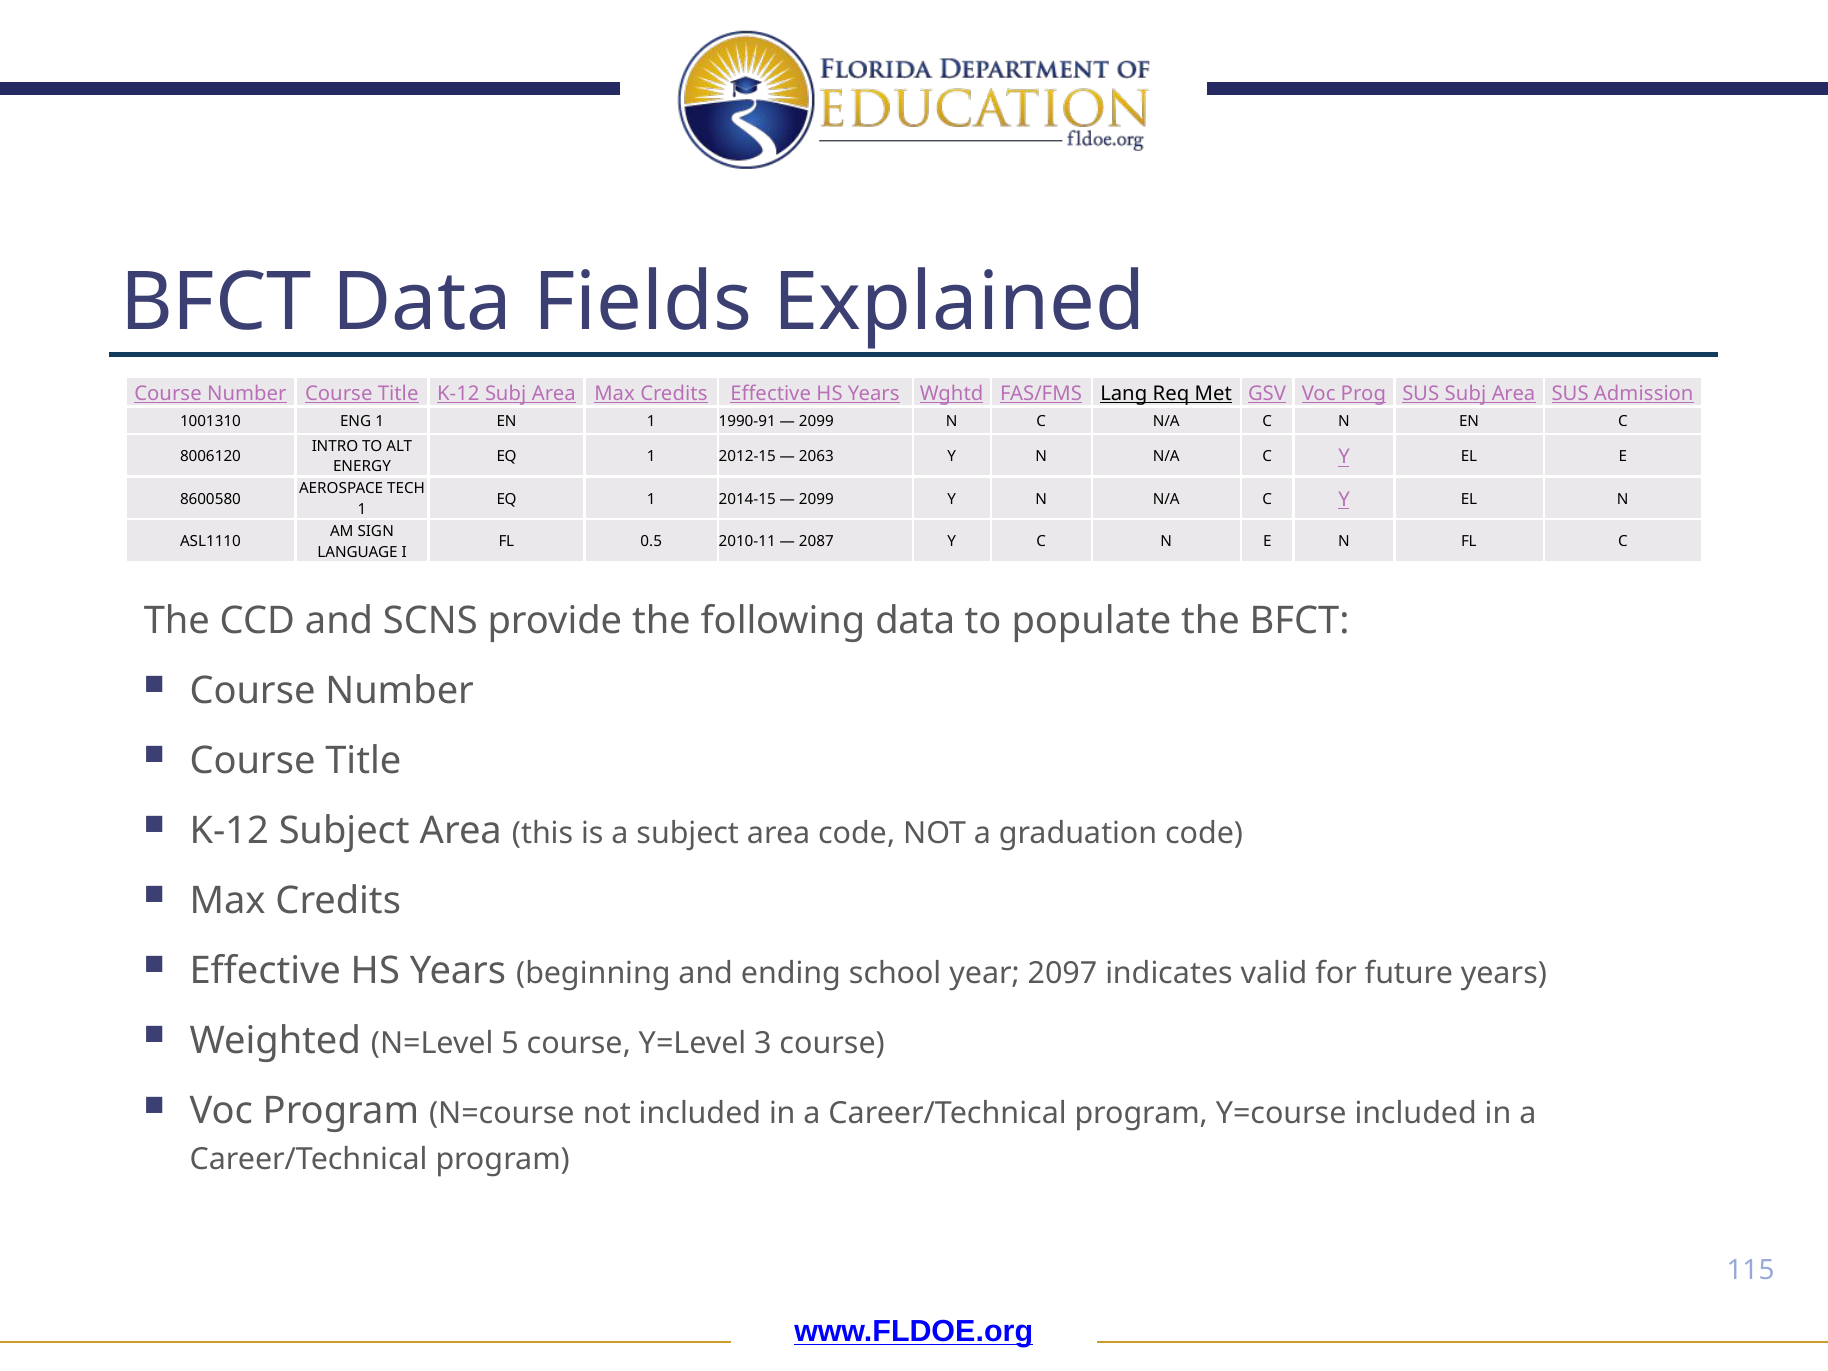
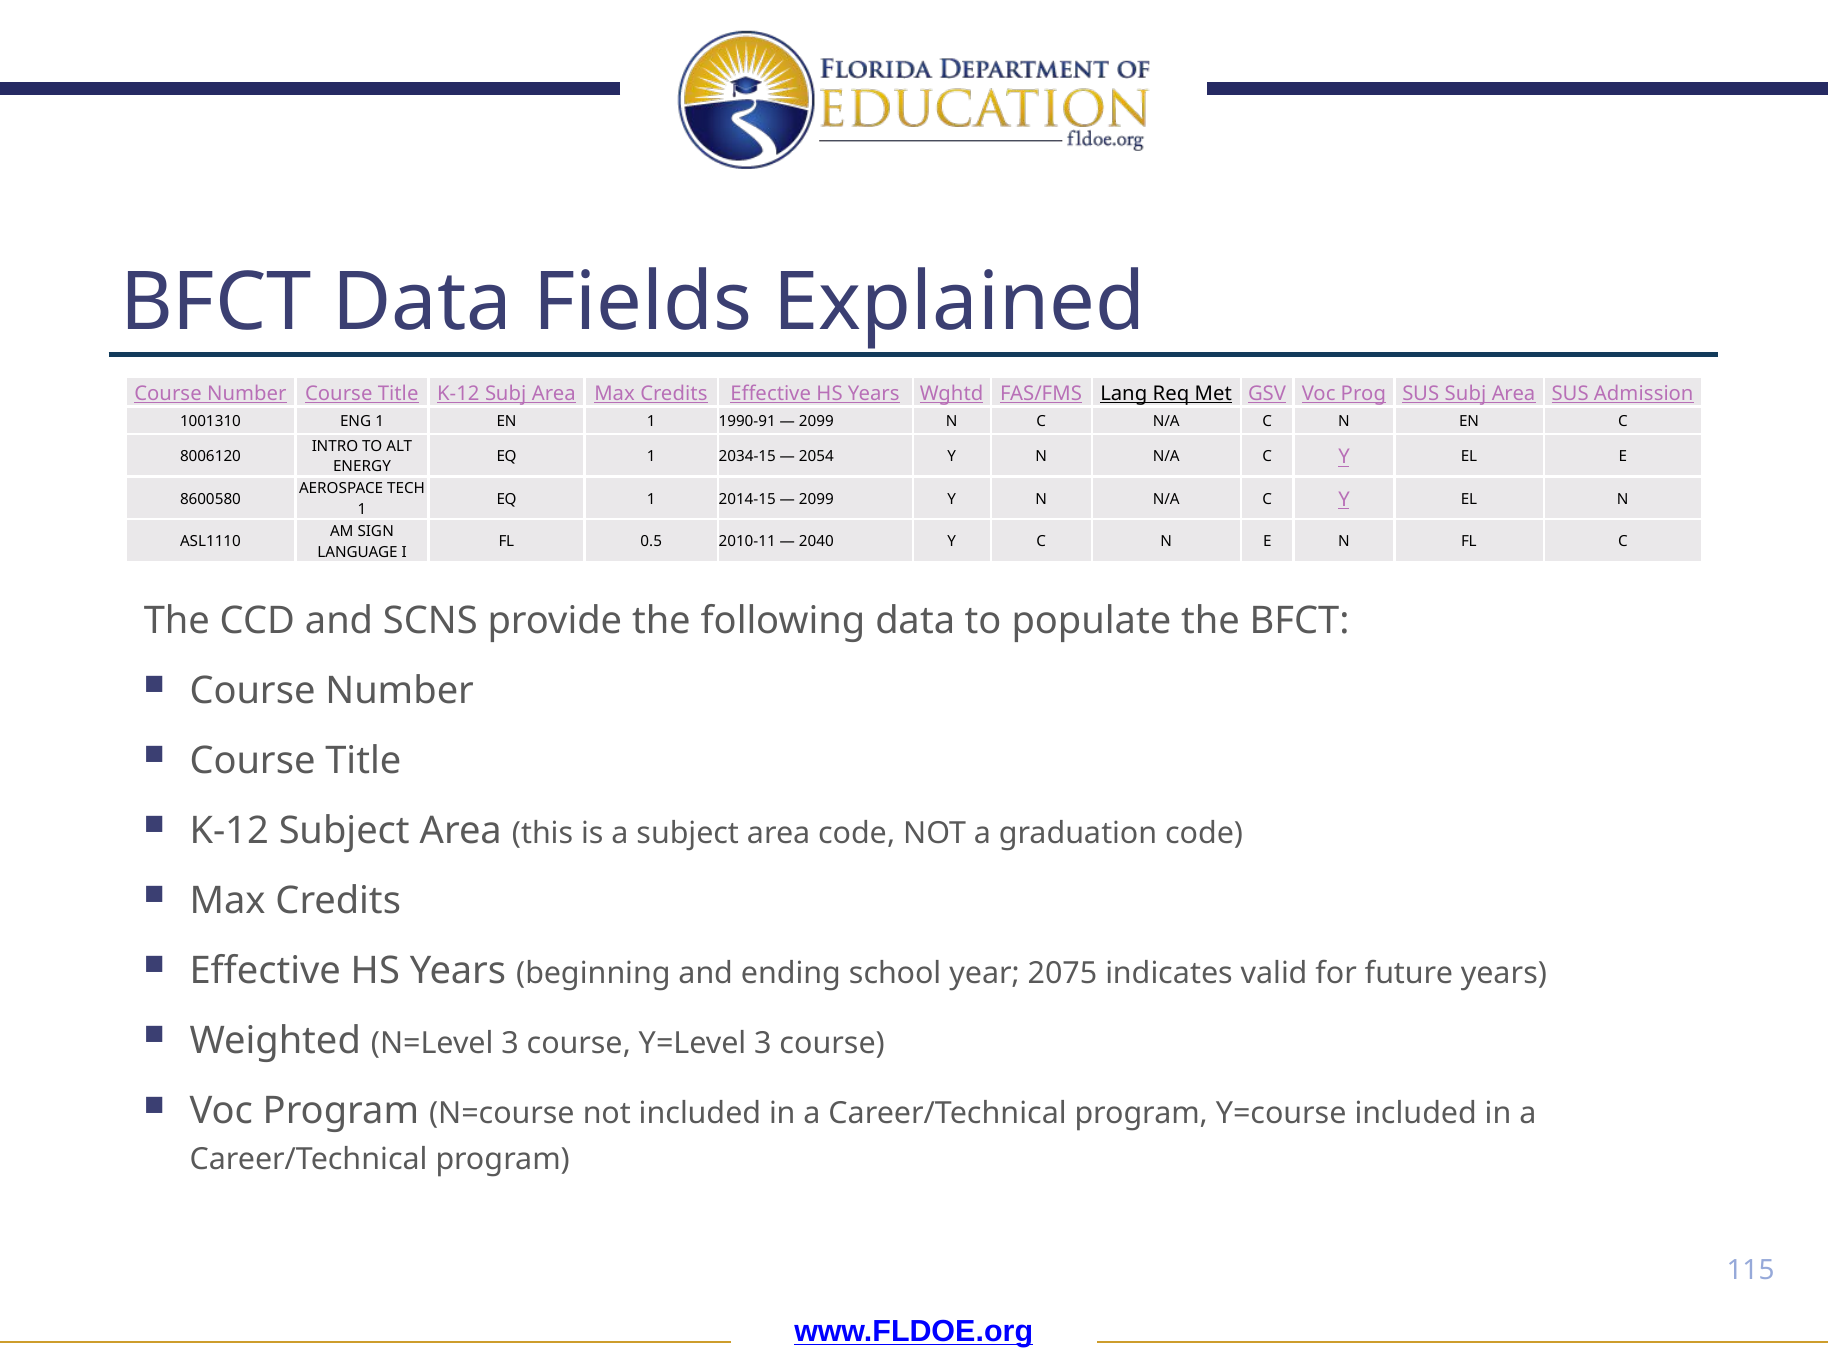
2012-15: 2012-15 -> 2034-15
2063: 2063 -> 2054
2087: 2087 -> 2040
2097: 2097 -> 2075
N=Level 5: 5 -> 3
